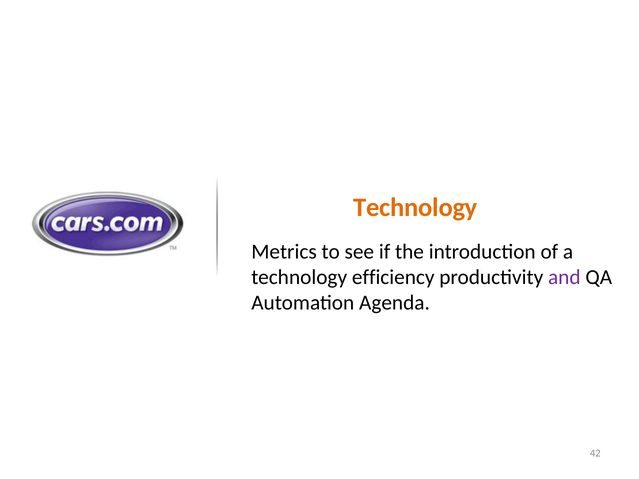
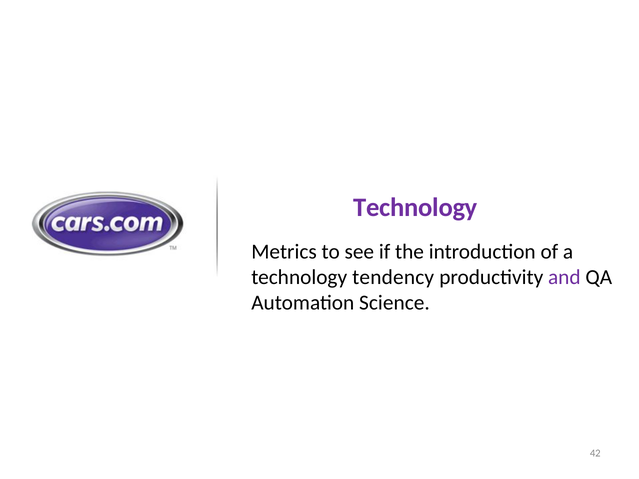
Technology at (415, 207) colour: orange -> purple
efficiency: efficiency -> tendency
Agenda: Agenda -> Science
